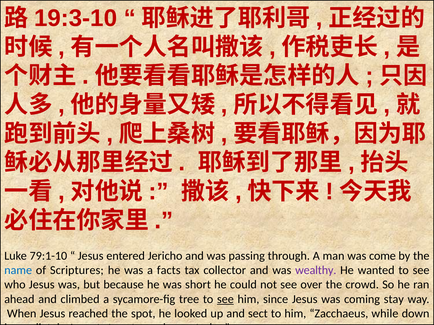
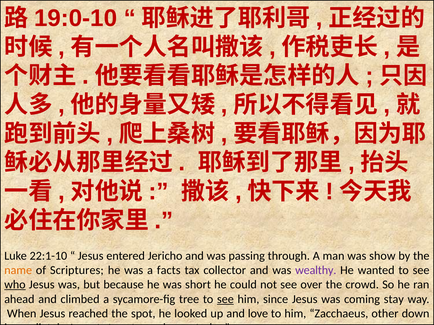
19:3-10: 19:3-10 -> 19:0-10
79:1-10: 79:1-10 -> 22:1-10
come: come -> show
name colour: blue -> orange
who underline: none -> present
sect: sect -> love
while: while -> other
